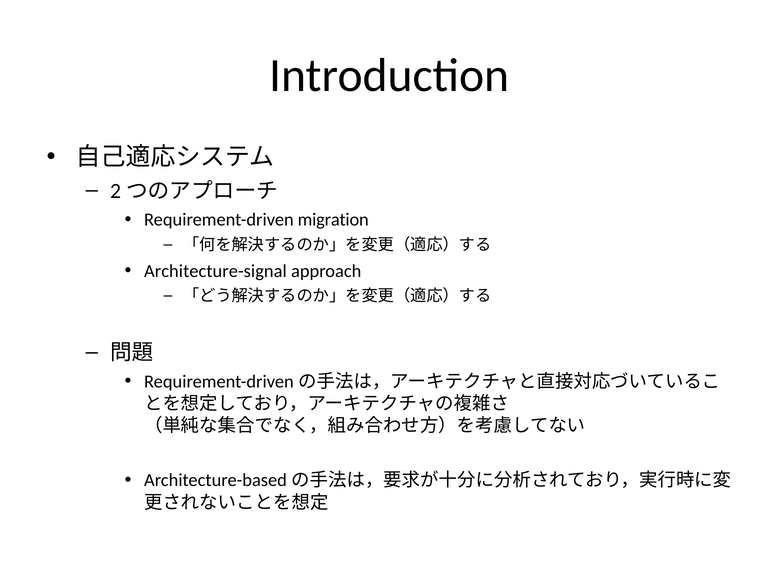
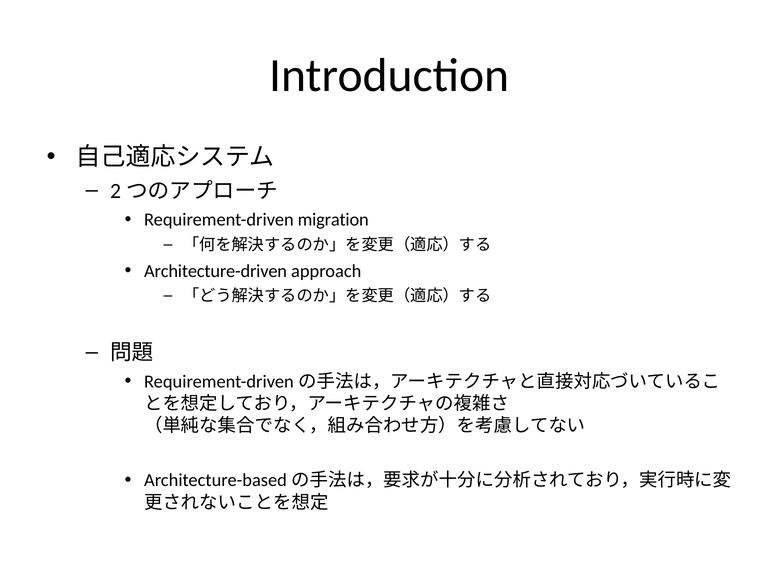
Architecture-signal: Architecture-signal -> Architecture-driven
